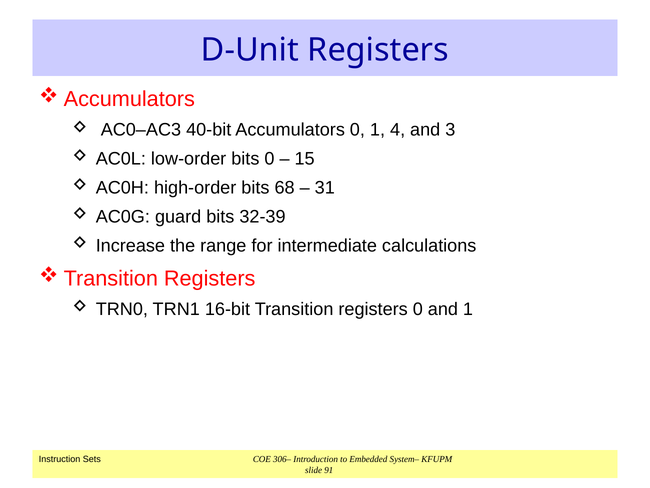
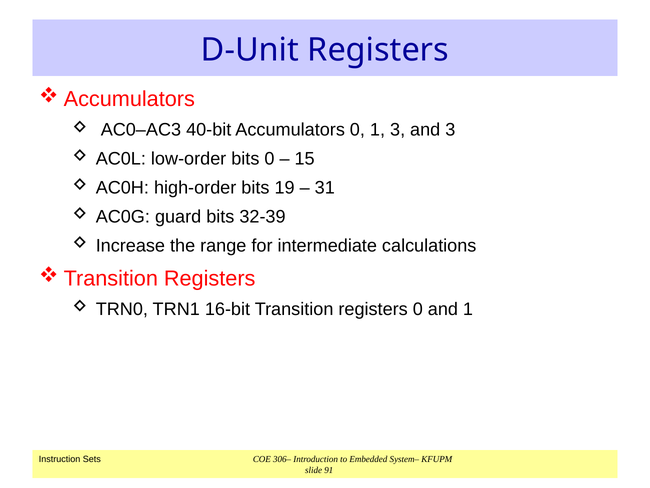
1 4: 4 -> 3
68: 68 -> 19
